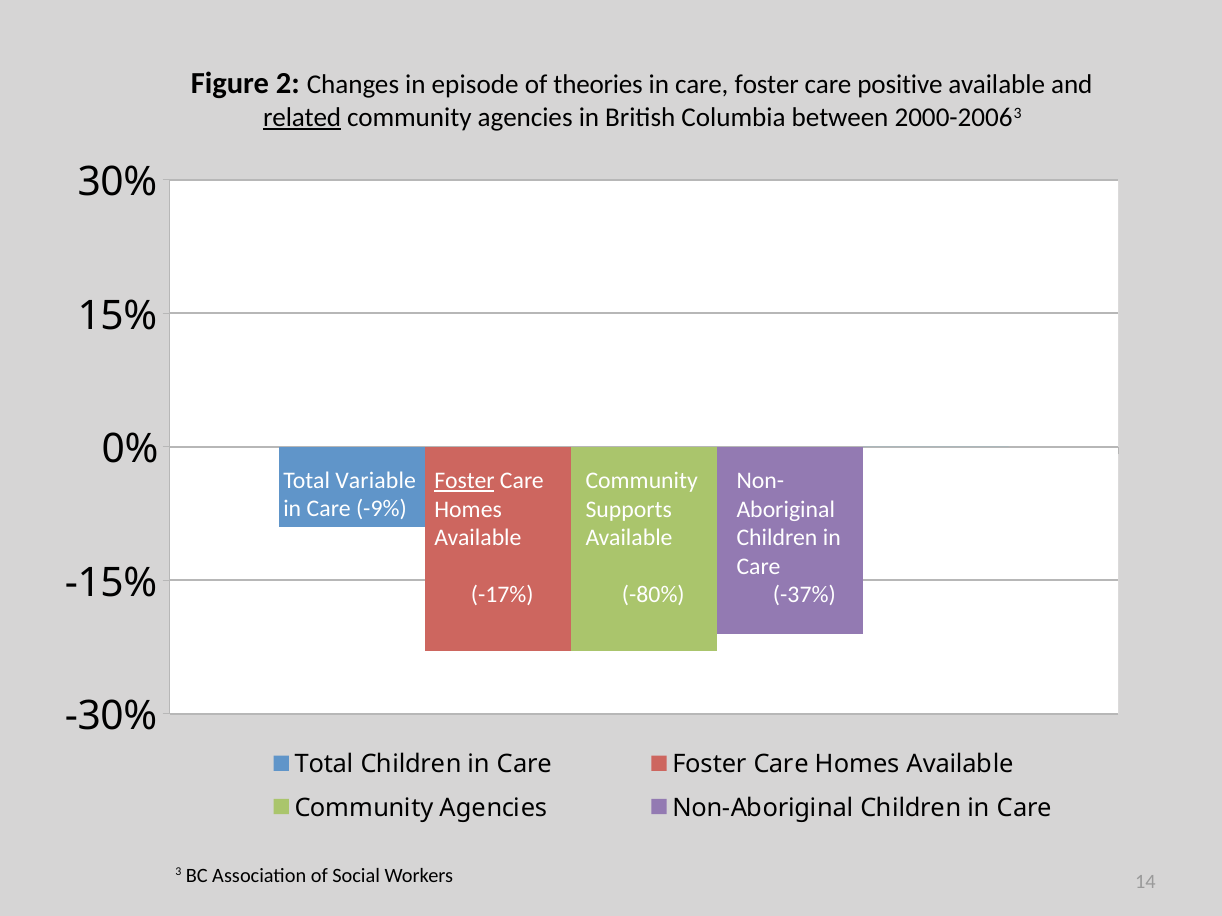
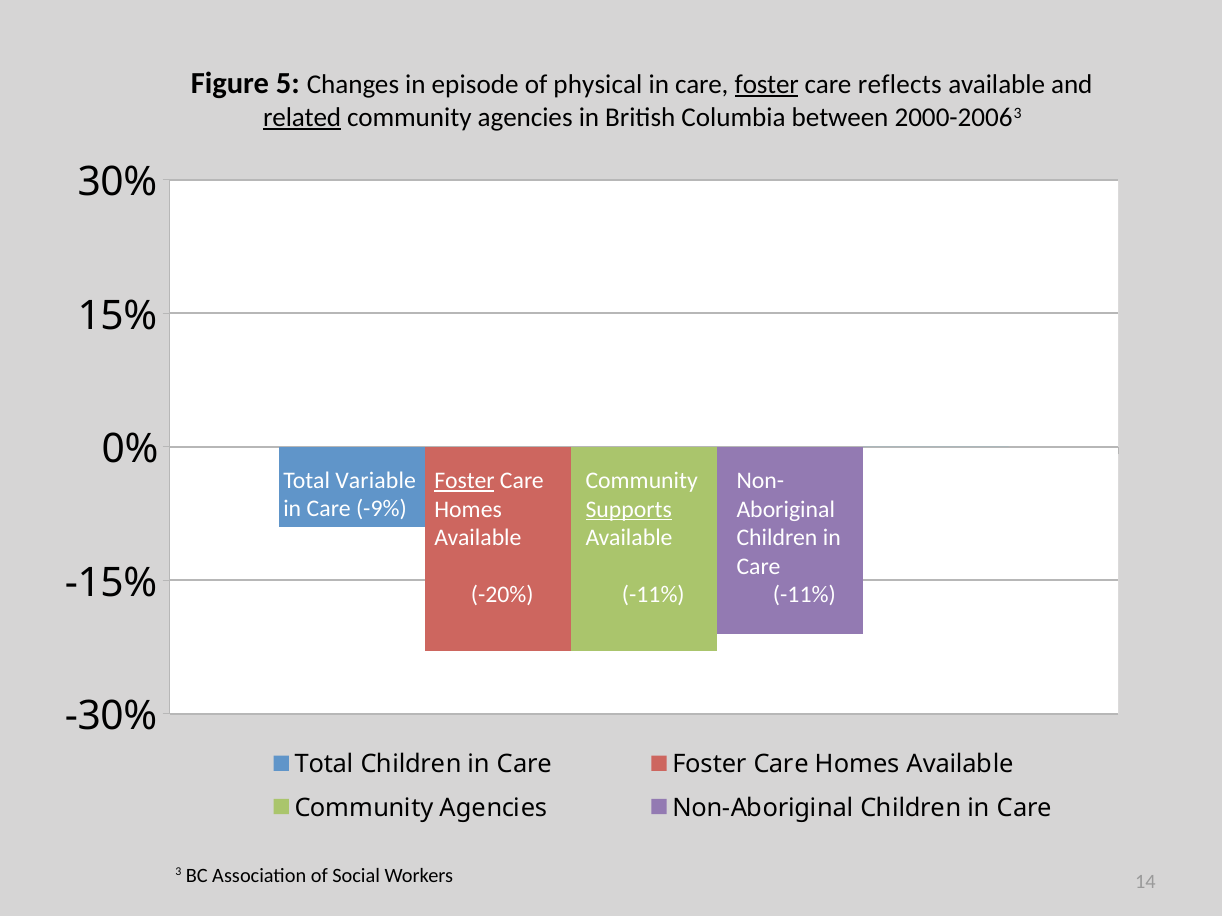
2: 2 -> 5
theories: theories -> physical
foster at (767, 84) underline: none -> present
positive: positive -> reflects
Supports underline: none -> present
-17%: -17% -> -20%
-80% at (653, 595): -80% -> -11%
-37% at (804, 595): -37% -> -11%
